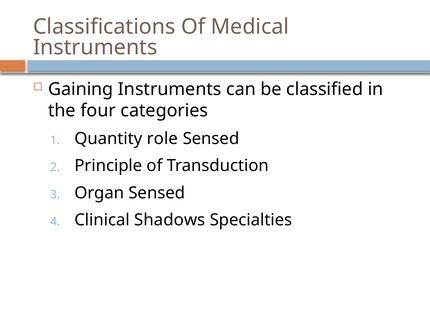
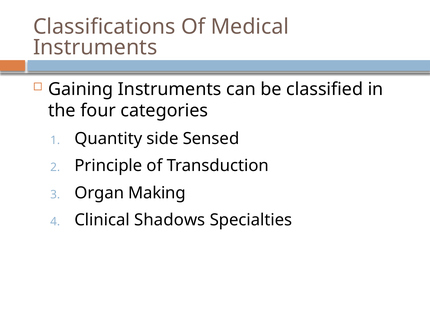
role: role -> side
Organ Sensed: Sensed -> Making
